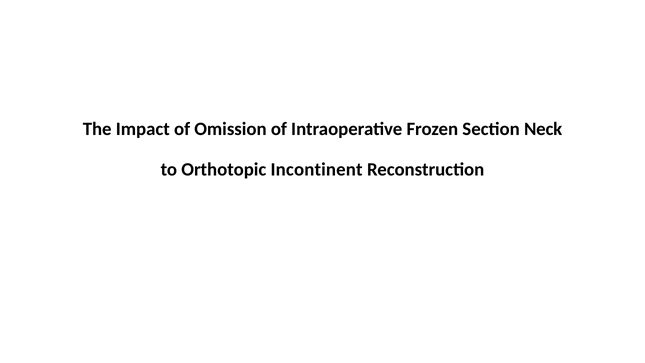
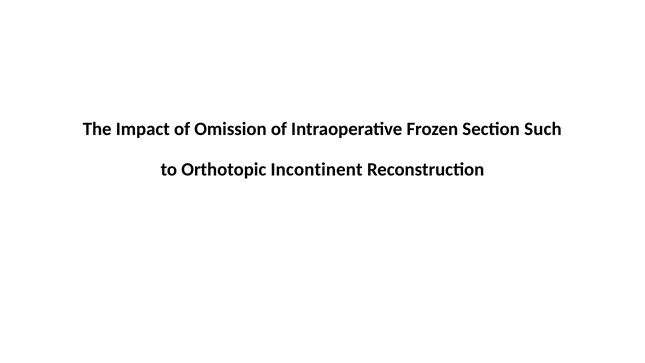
Neck: Neck -> Such
